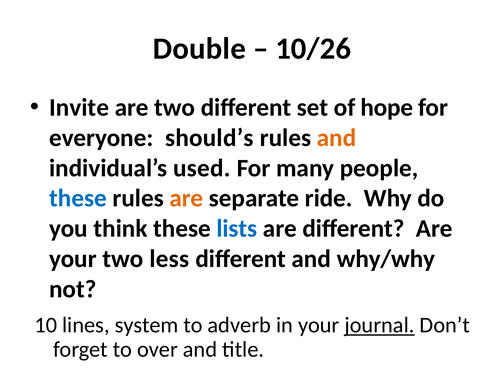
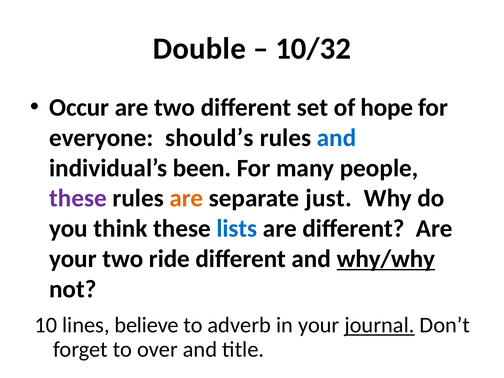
10/26: 10/26 -> 10/32
Invite: Invite -> Occur
and at (336, 138) colour: orange -> blue
used: used -> been
these at (78, 198) colour: blue -> purple
ride: ride -> just
less: less -> ride
why/why underline: none -> present
system: system -> believe
